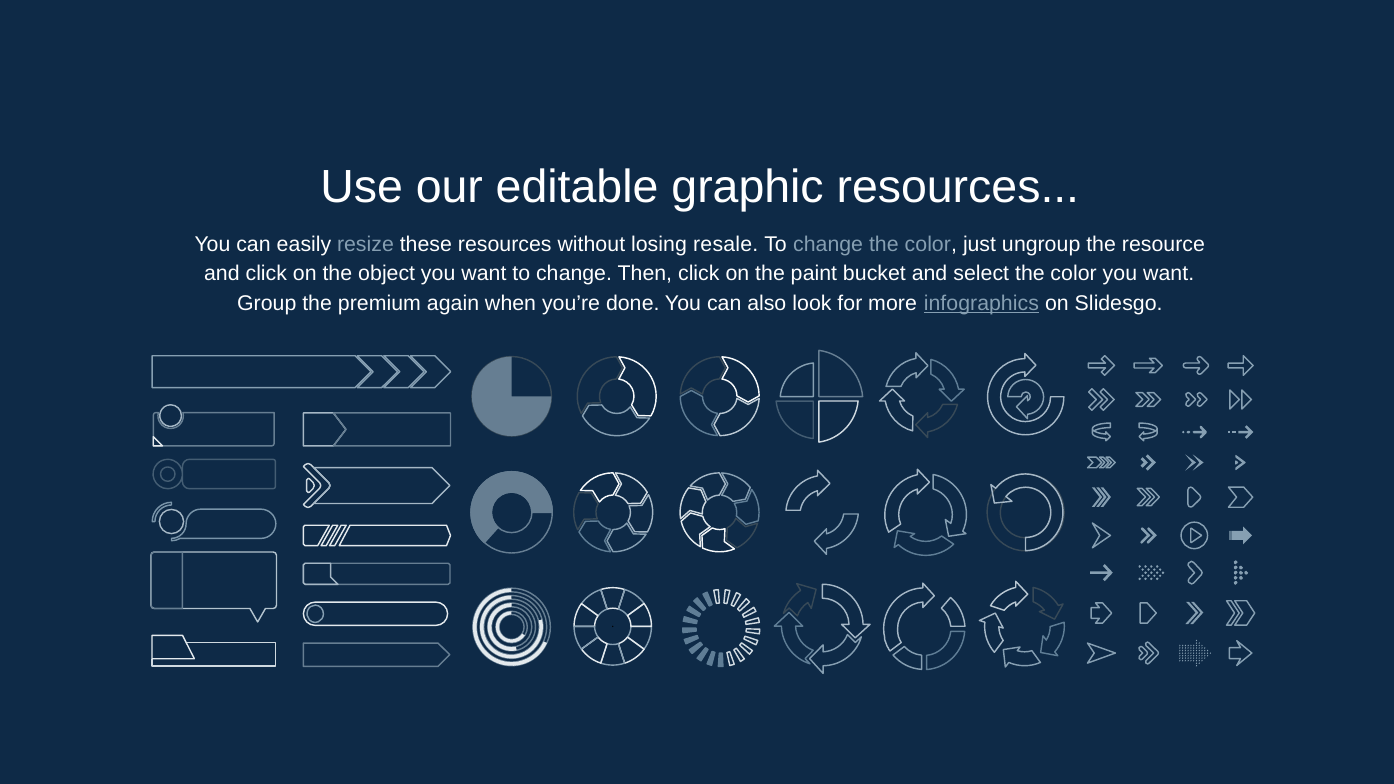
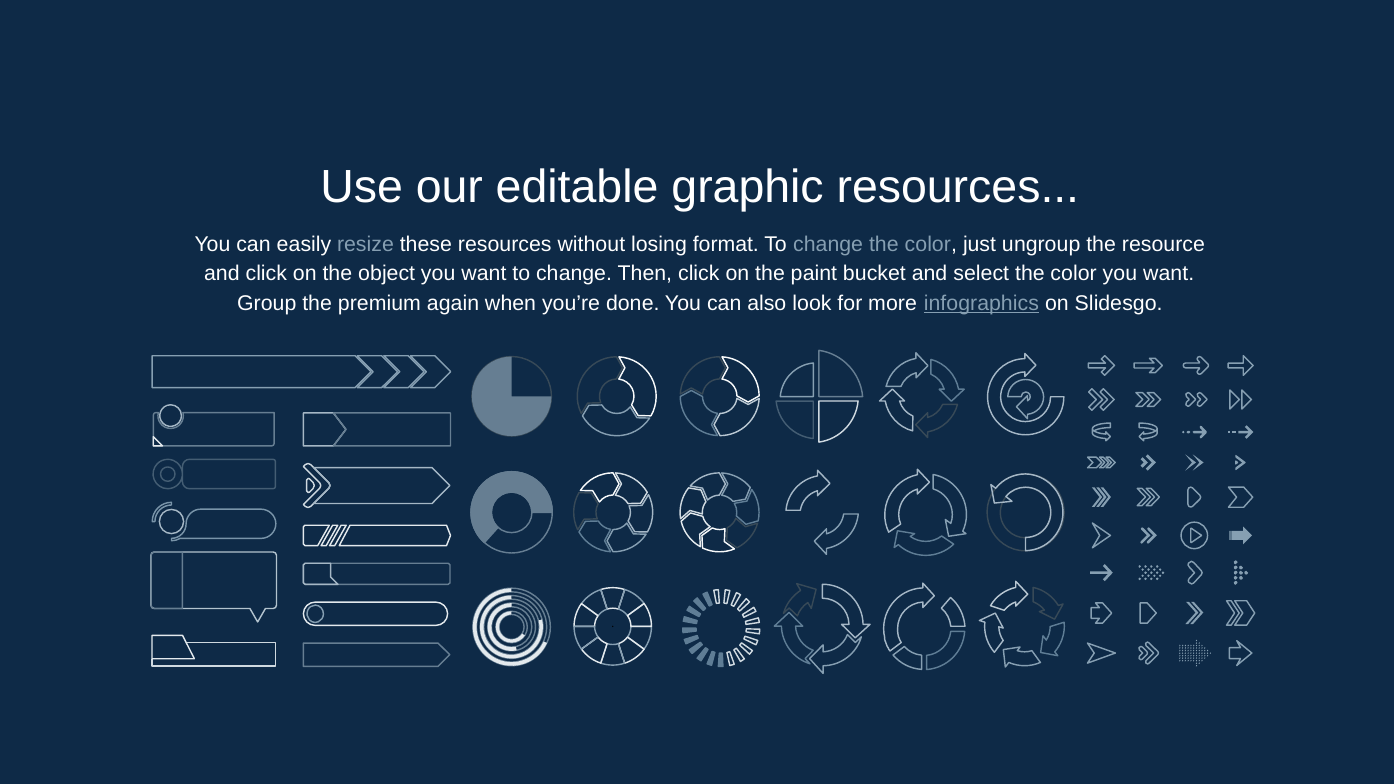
resale: resale -> format
